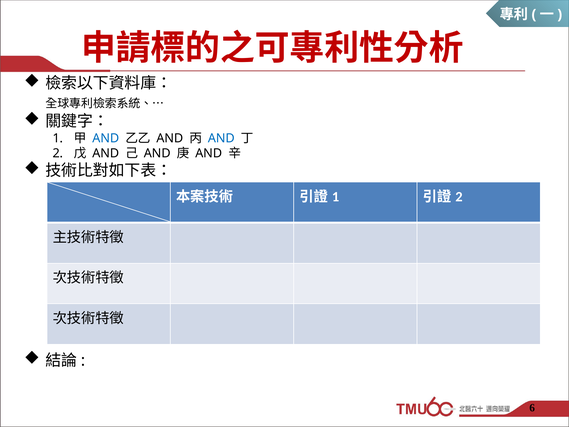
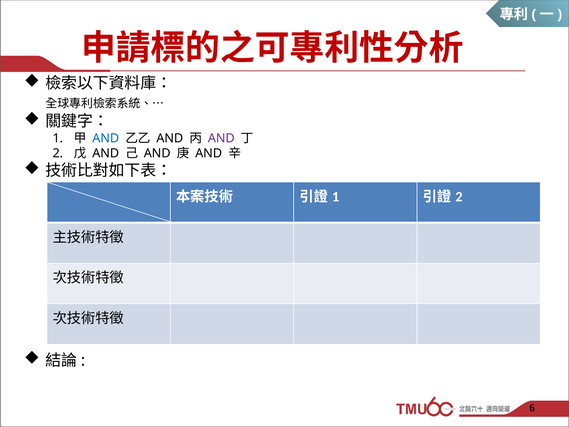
AND at (221, 138) colour: blue -> purple
